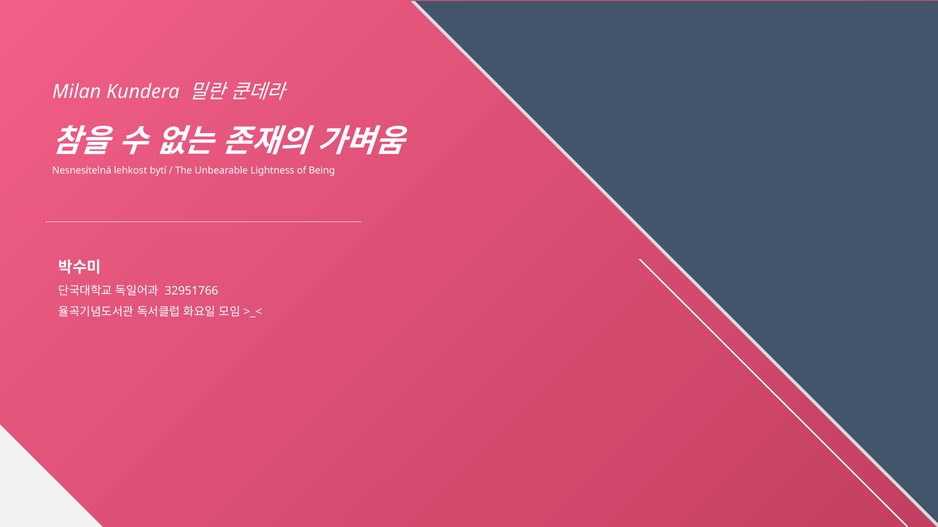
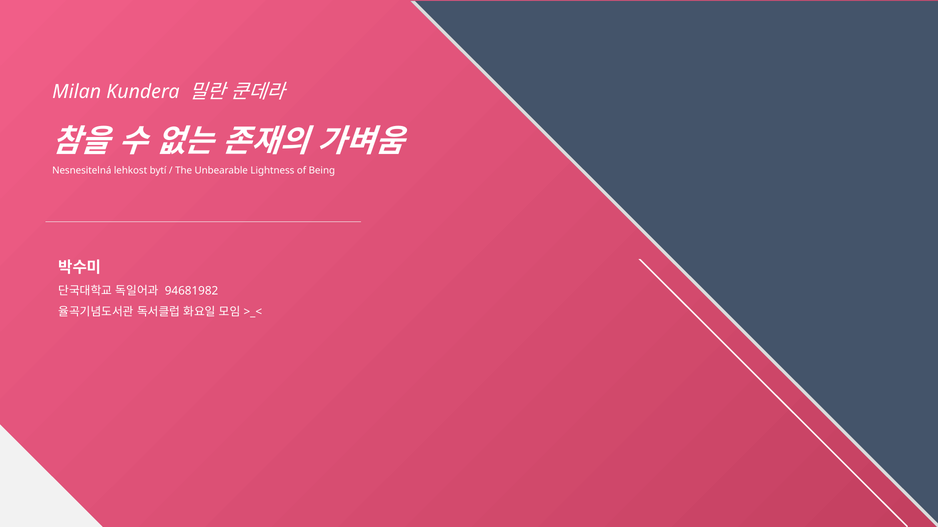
32951766: 32951766 -> 94681982
